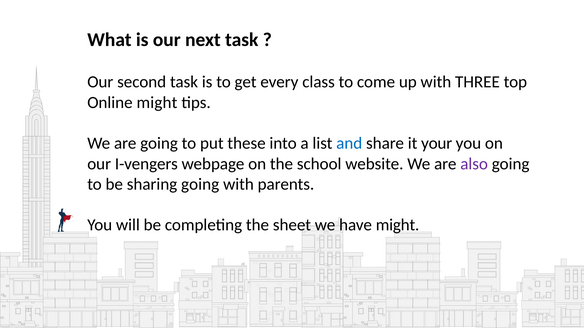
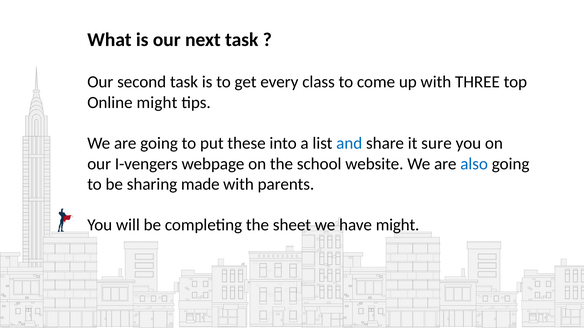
your: your -> sure
also colour: purple -> blue
sharing going: going -> made
